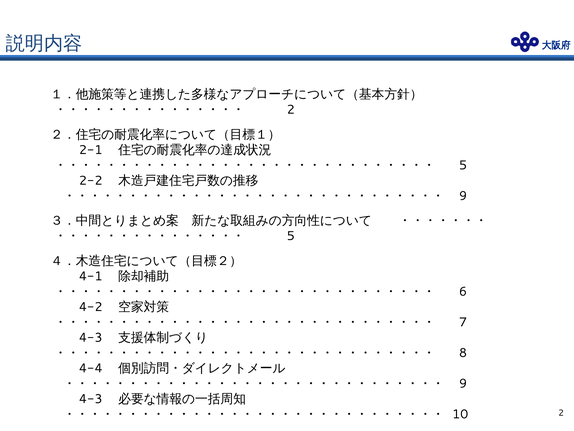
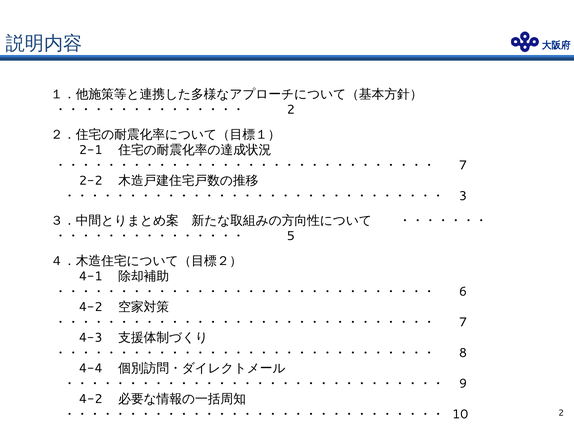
5 at (463, 165): 5 -> 7
9 at (463, 196): 9 -> 3
4-3 at (91, 398): 4-3 -> 4-2
